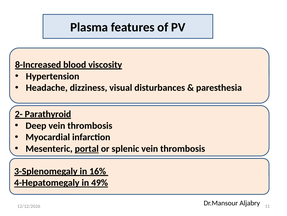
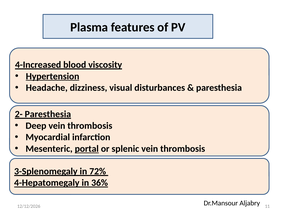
8-Increased: 8-Increased -> 4-Increased
Hypertension underline: none -> present
2- Parathyroid: Parathyroid -> Paresthesia
16%: 16% -> 72%
49%: 49% -> 36%
